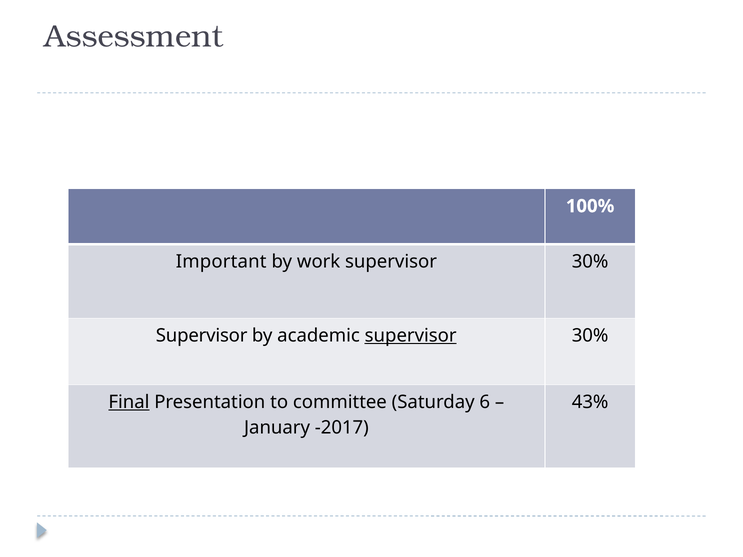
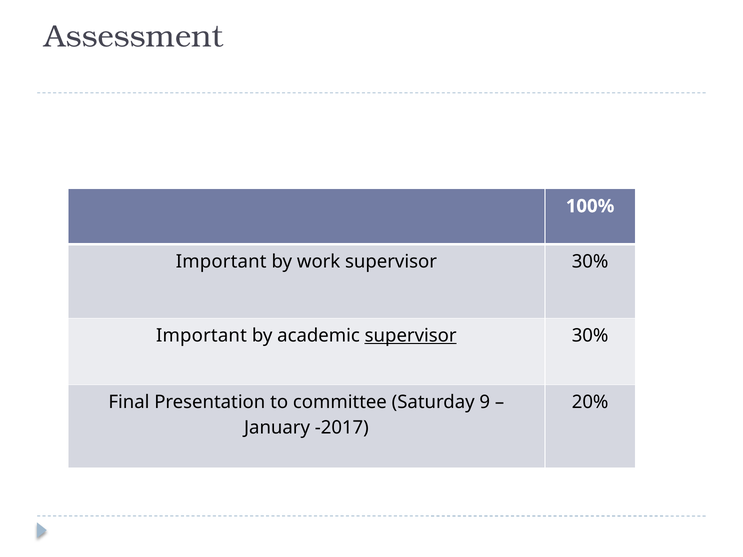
Supervisor at (202, 336): Supervisor -> Important
Final underline: present -> none
6: 6 -> 9
43%: 43% -> 20%
